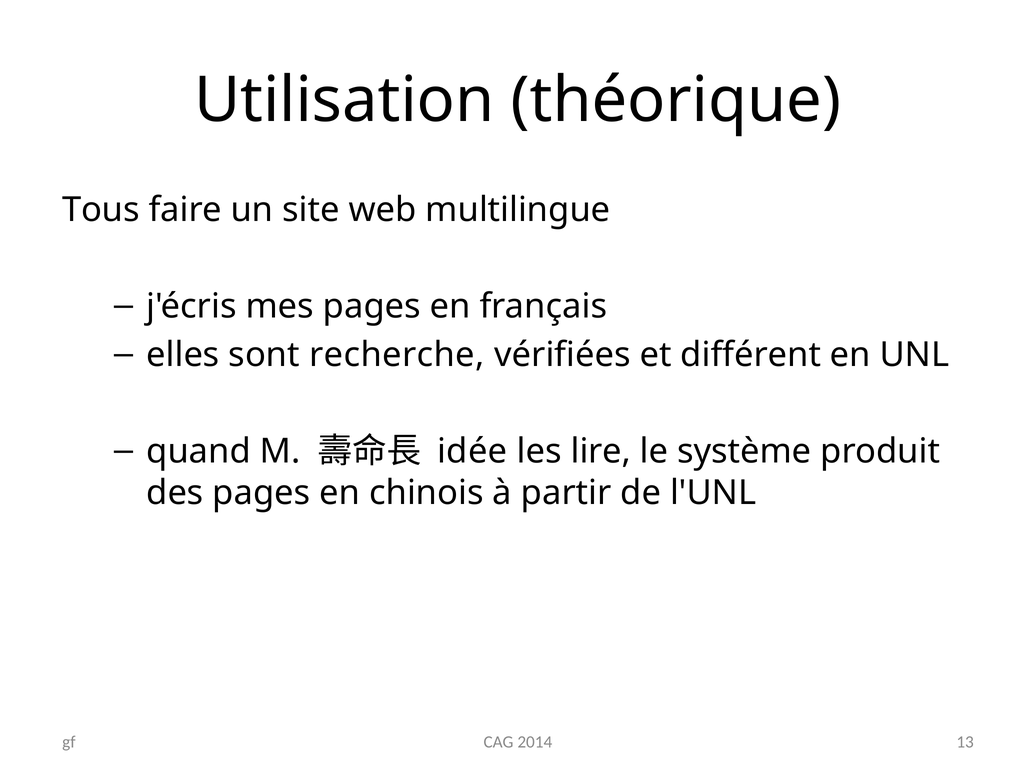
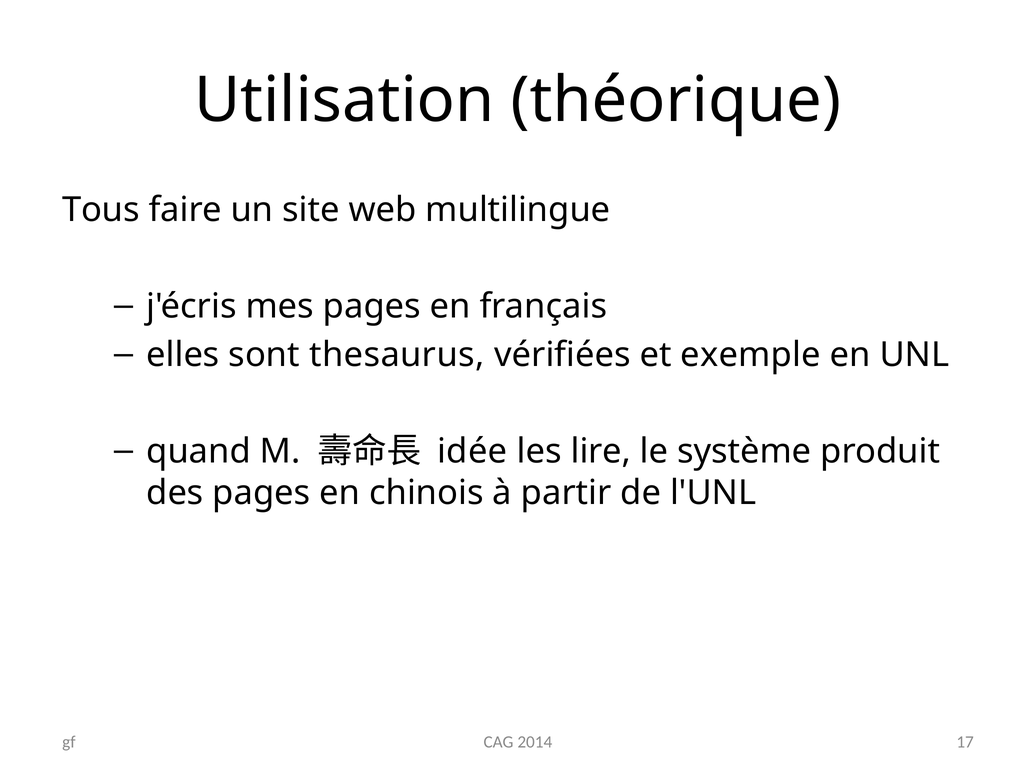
recherche: recherche -> thesaurus
différent: différent -> exemple
13: 13 -> 17
